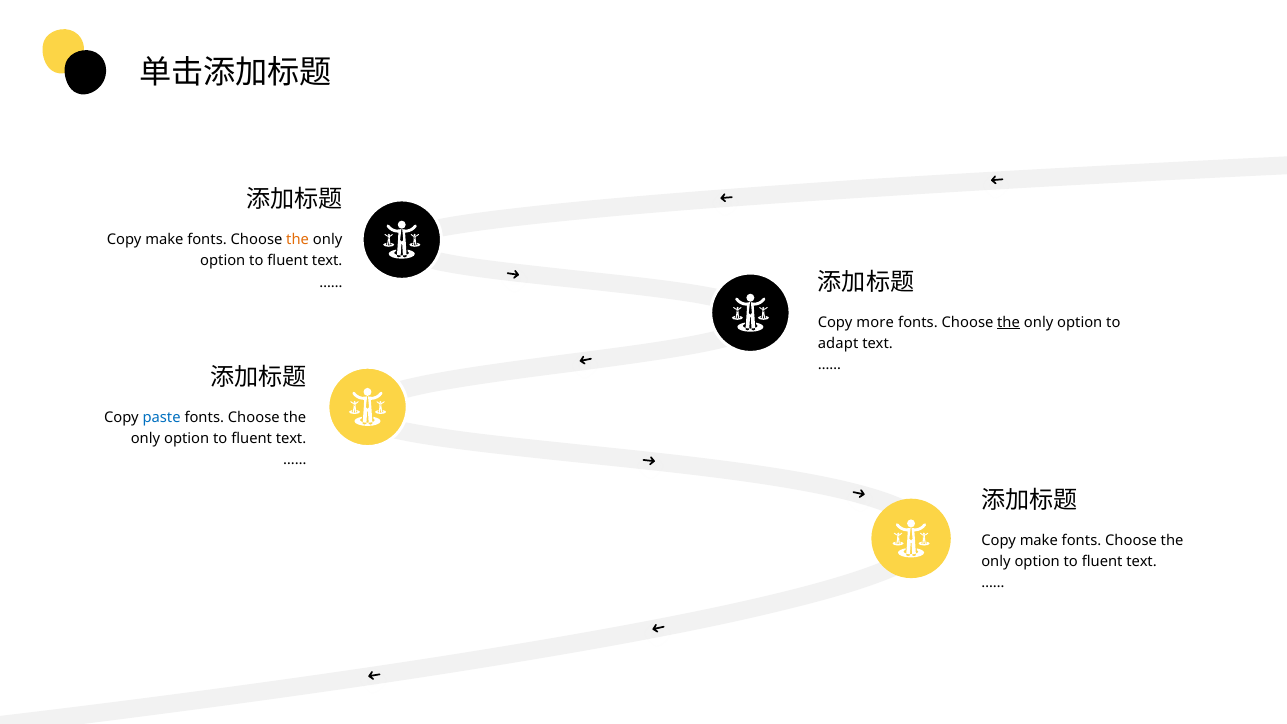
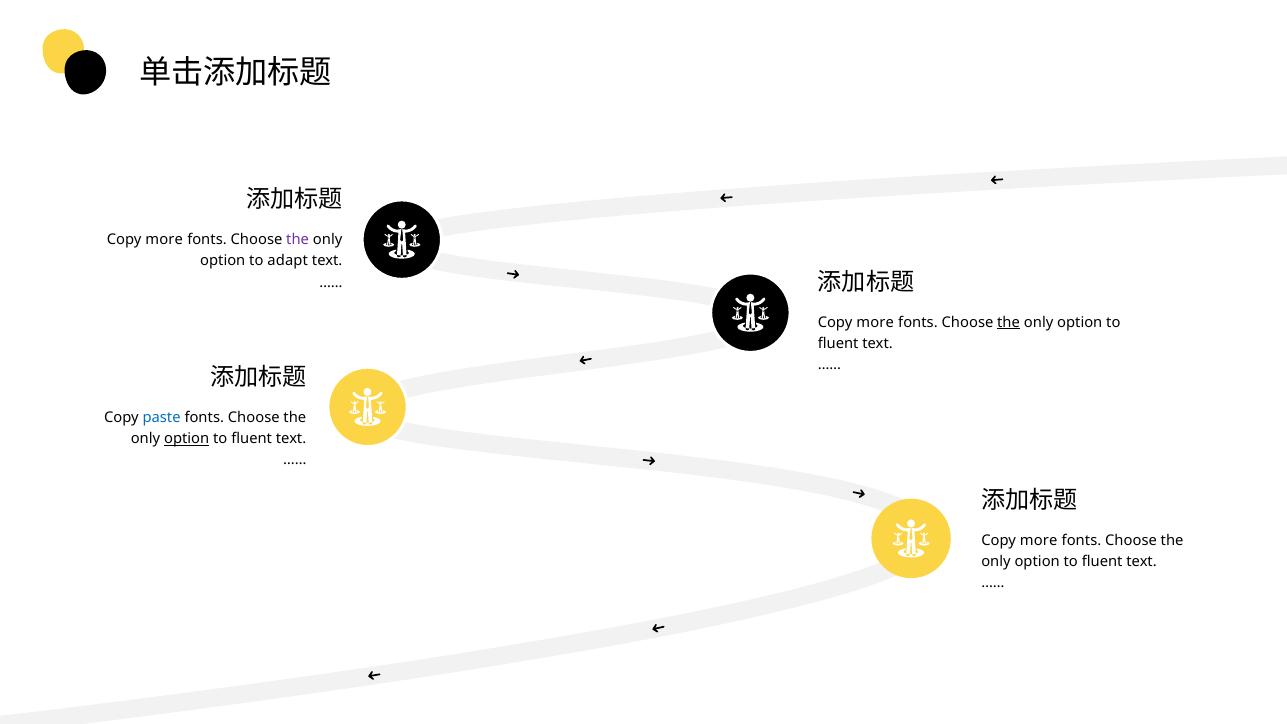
make at (164, 240): make -> more
the at (298, 240) colour: orange -> purple
fluent at (288, 261): fluent -> adapt
adapt at (838, 344): adapt -> fluent
option at (187, 439) underline: none -> present
make at (1039, 540): make -> more
